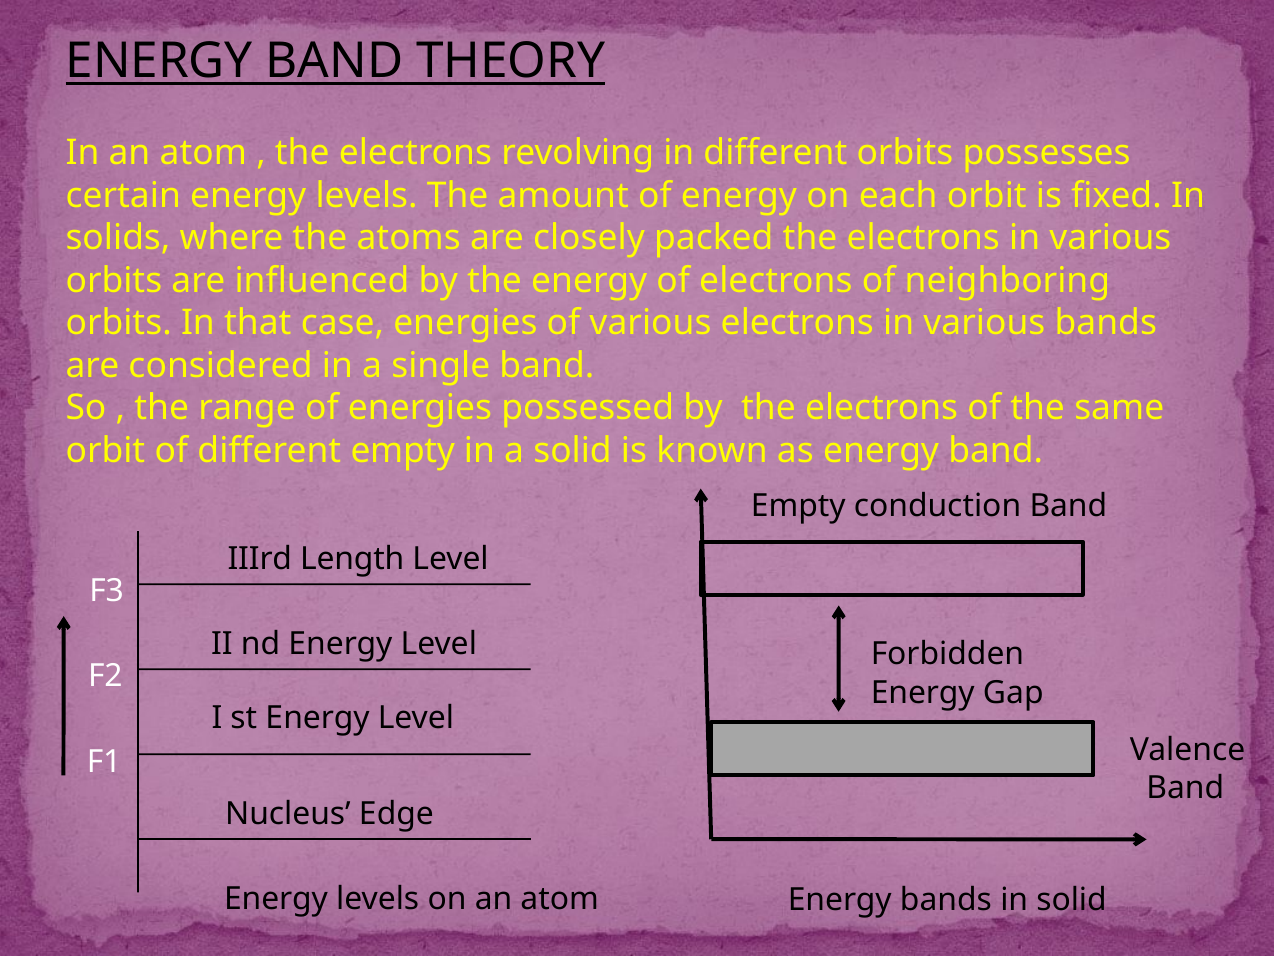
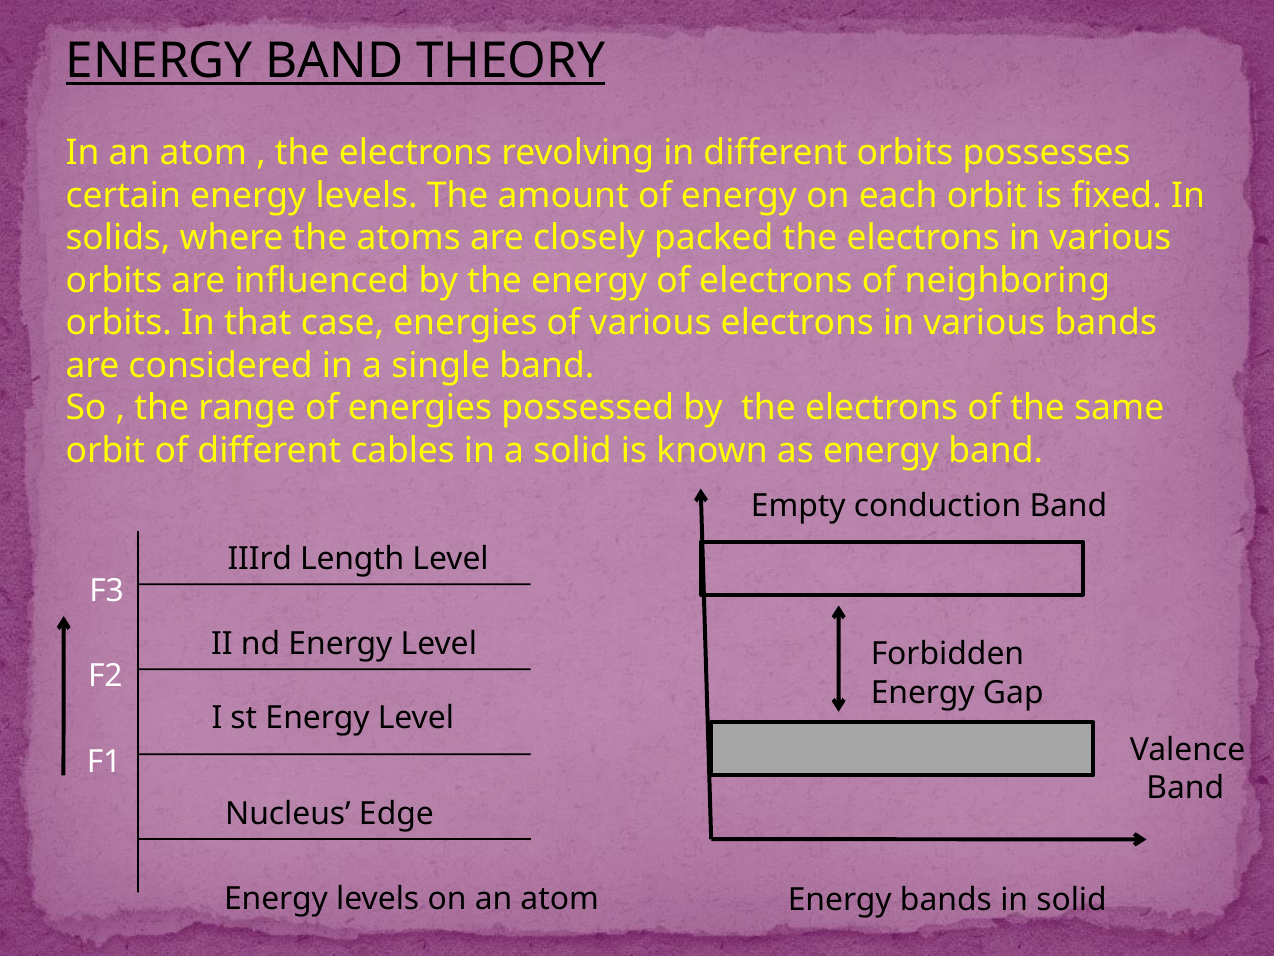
different empty: empty -> cables
